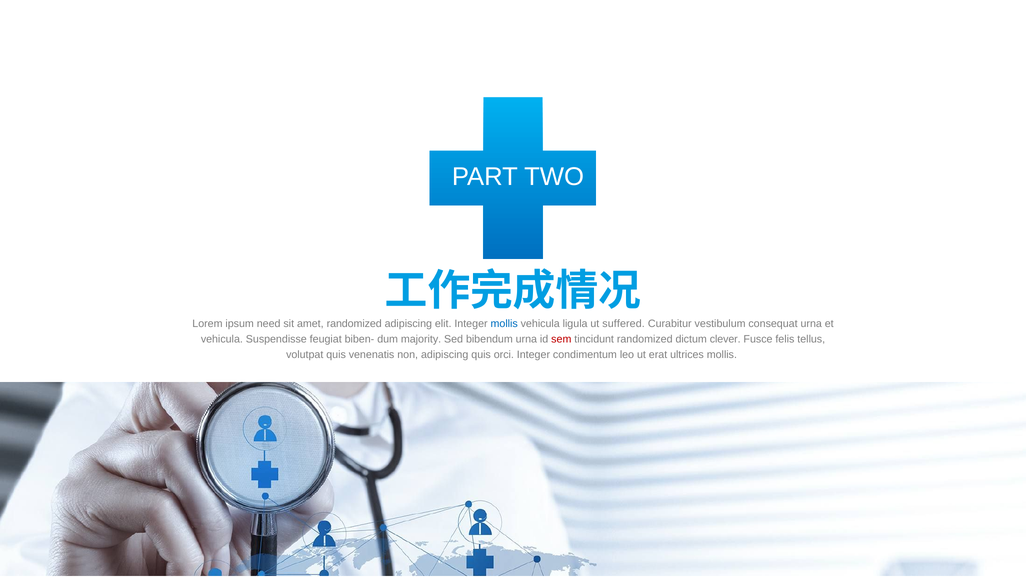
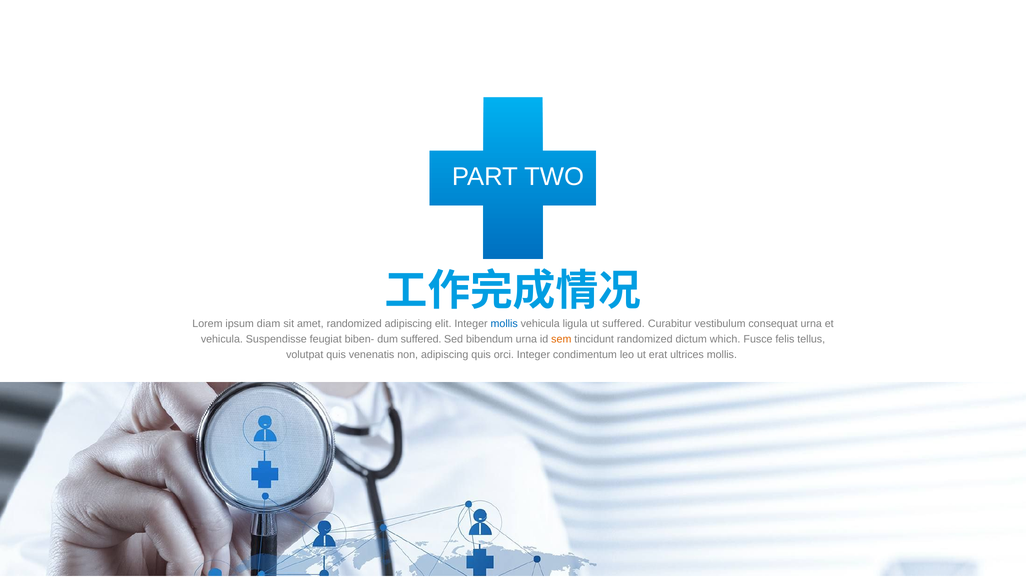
need: need -> diam
dum majority: majority -> suffered
sem colour: red -> orange
clever: clever -> which
